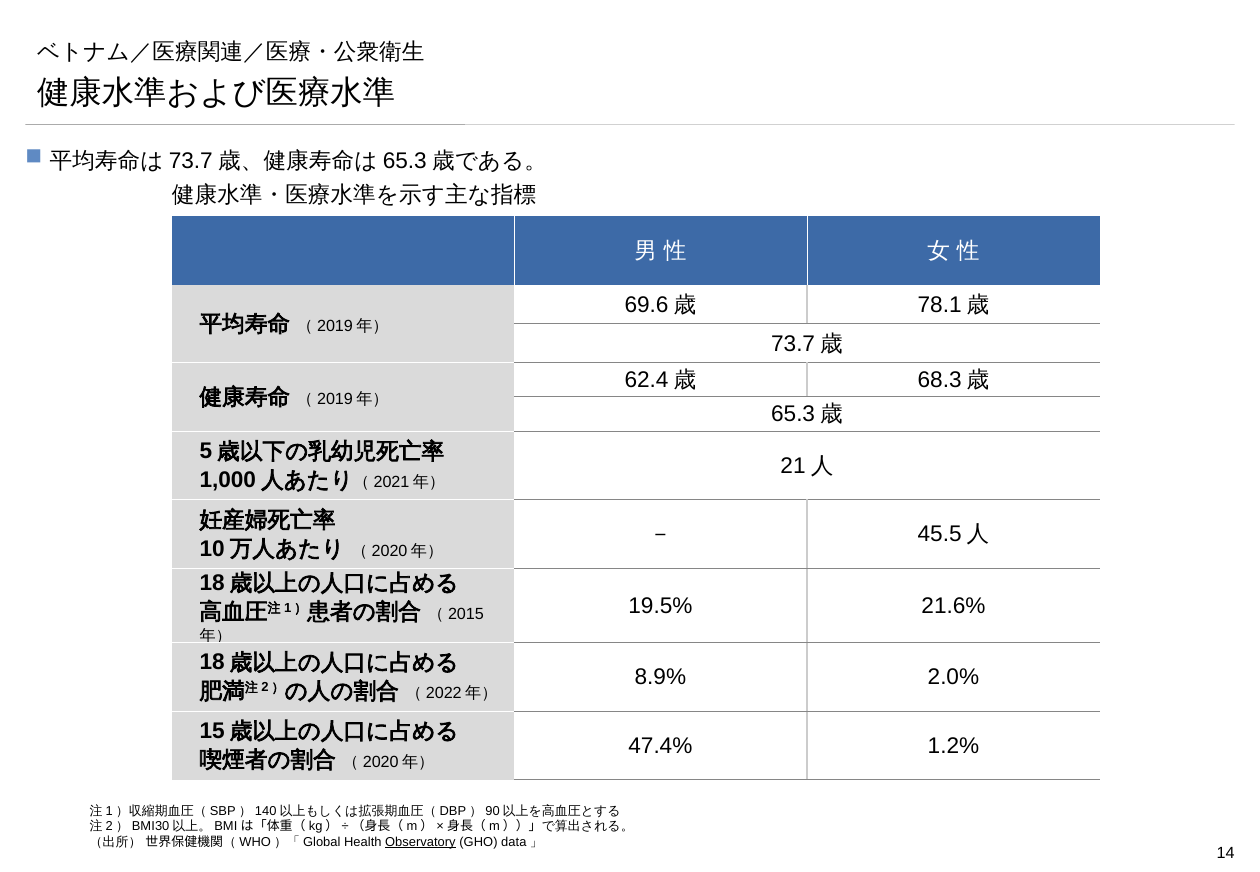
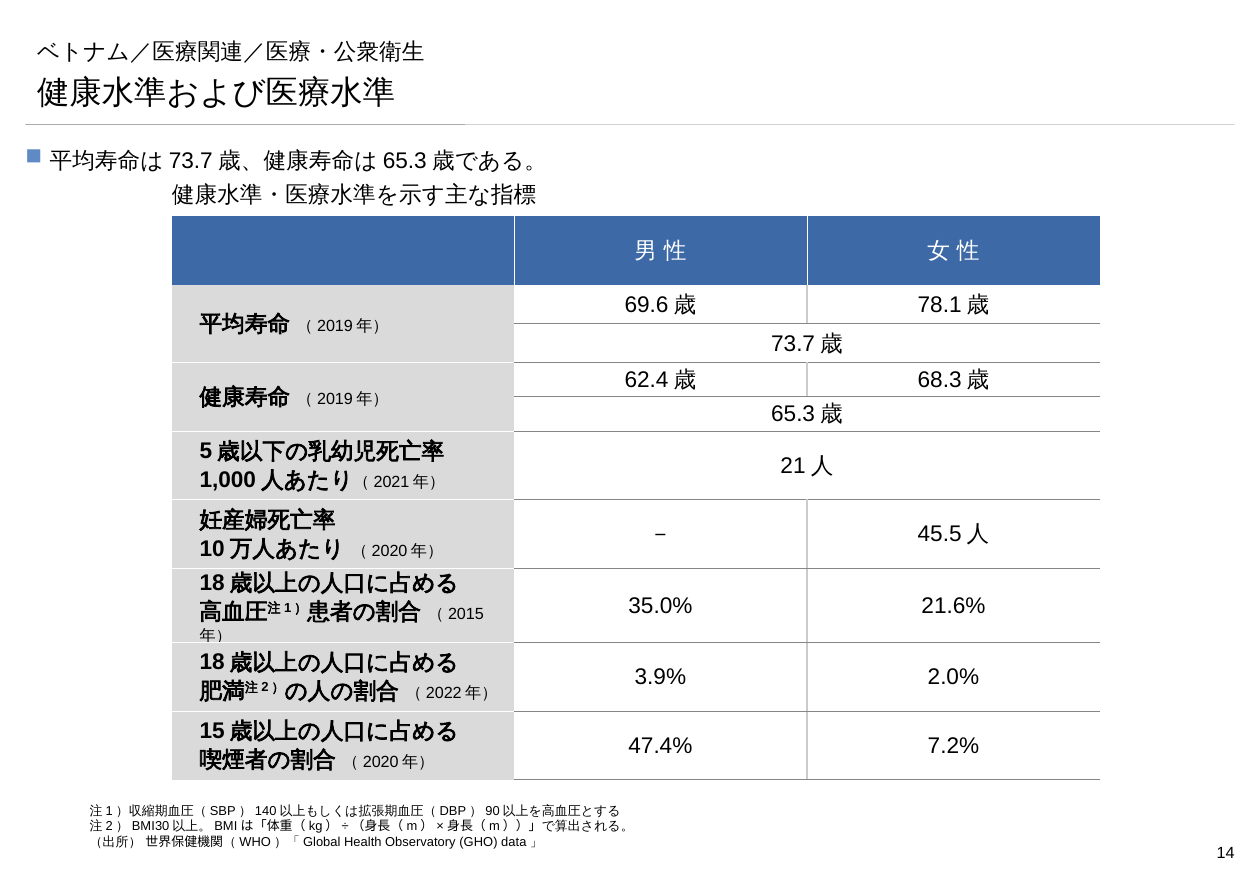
19.5%: 19.5% -> 35.0%
8.9%: 8.9% -> 3.9%
1.2%: 1.2% -> 7.2%
Observatory underline: present -> none
